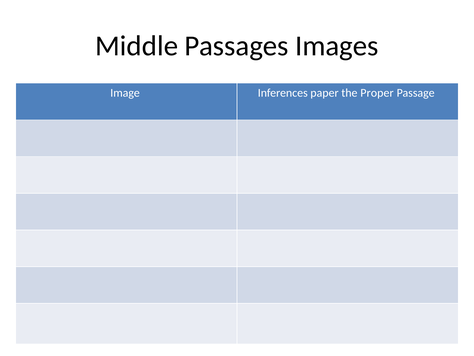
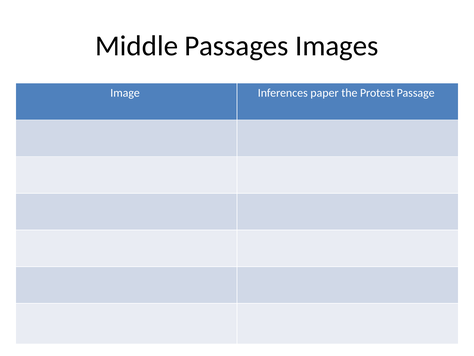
Proper: Proper -> Protest
